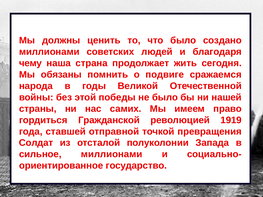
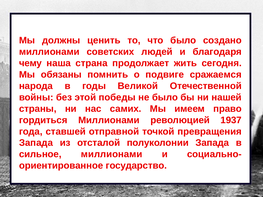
гордиться Гражданской: Гражданской -> Миллионами
1919: 1919 -> 1937
Солдат at (36, 143): Солдат -> Запада
